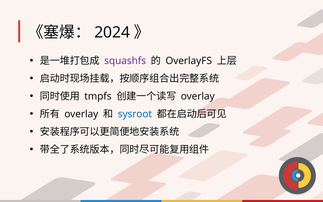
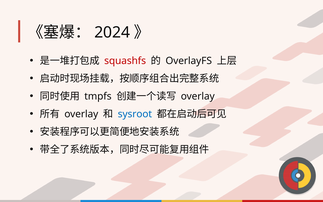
squashfs colour: purple -> red
